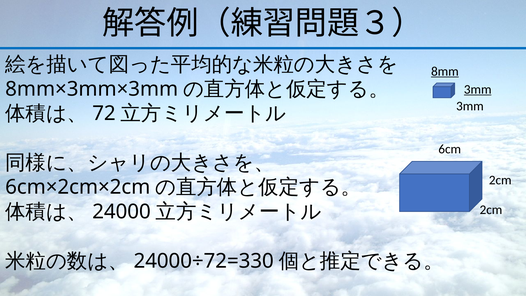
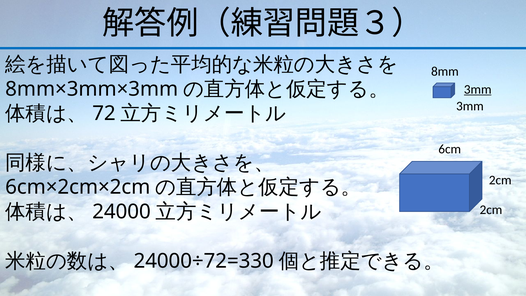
8mm underline: present -> none
